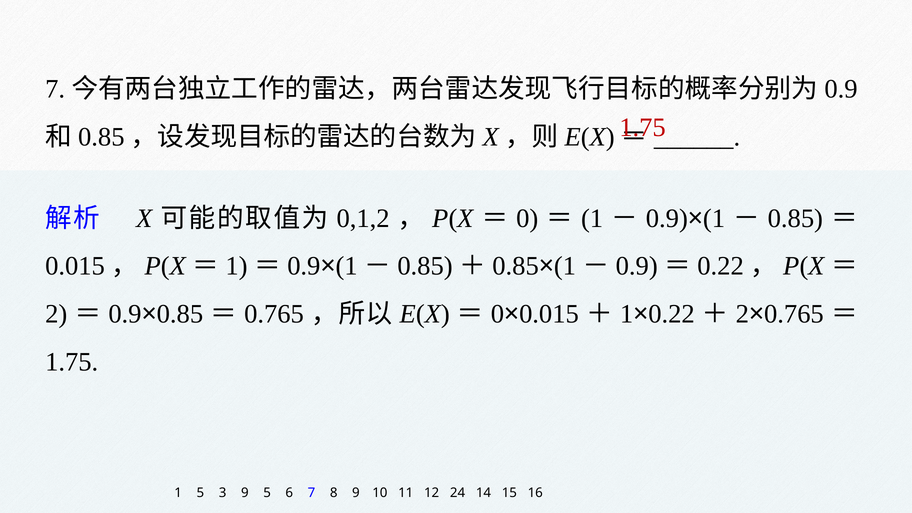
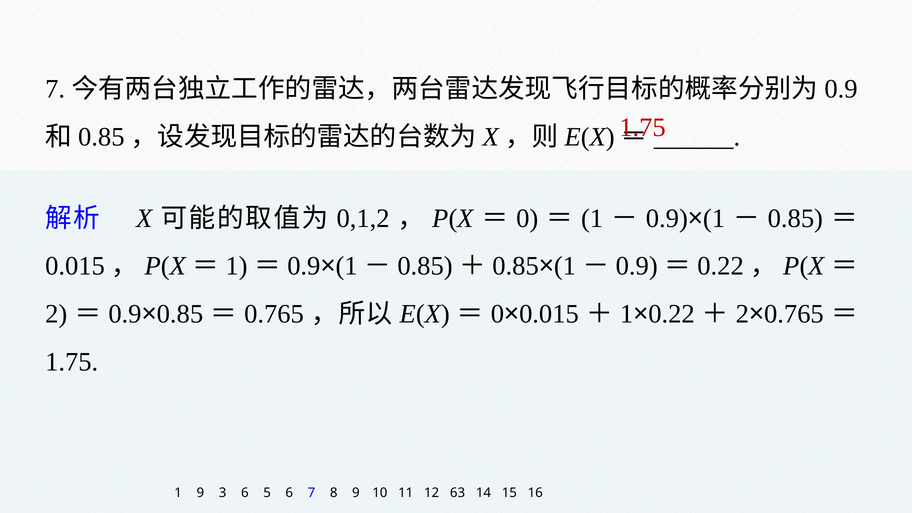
1 5: 5 -> 9
3 9: 9 -> 6
24: 24 -> 63
